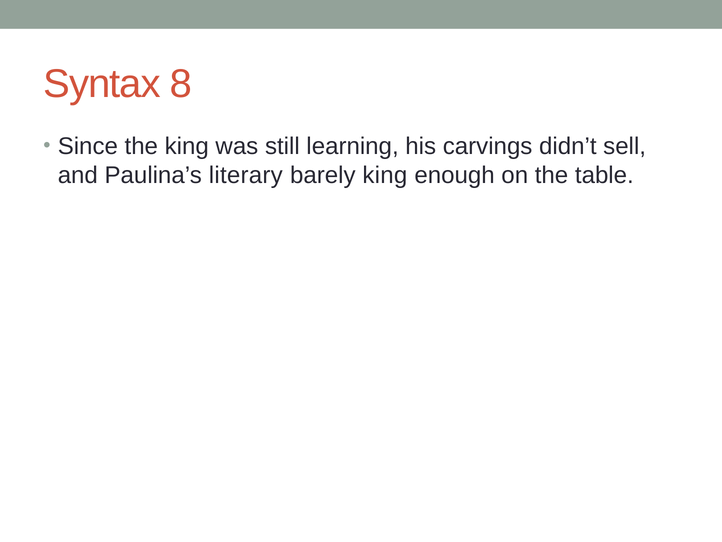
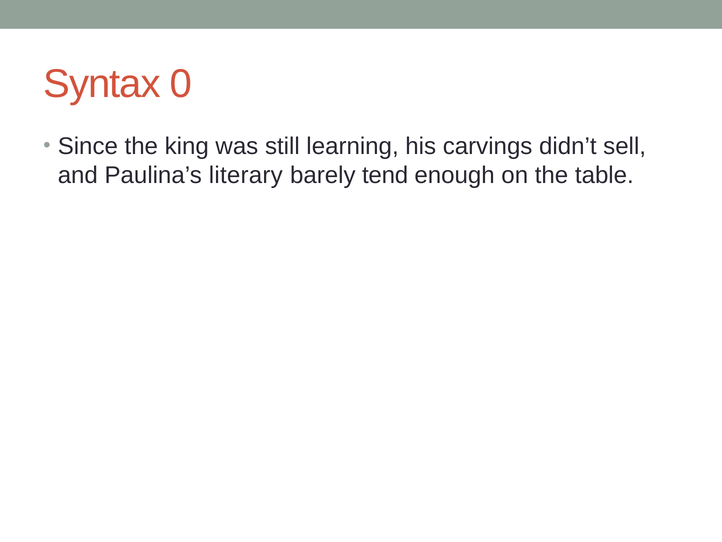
8: 8 -> 0
barely king: king -> tend
